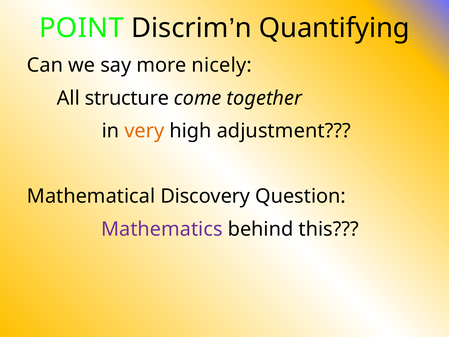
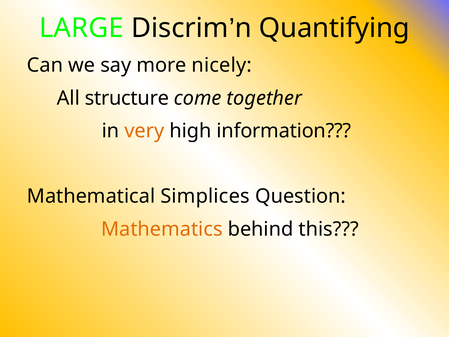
POINT: POINT -> LARGE
adjustment: adjustment -> information
Discovery: Discovery -> Simplices
Mathematics colour: purple -> orange
